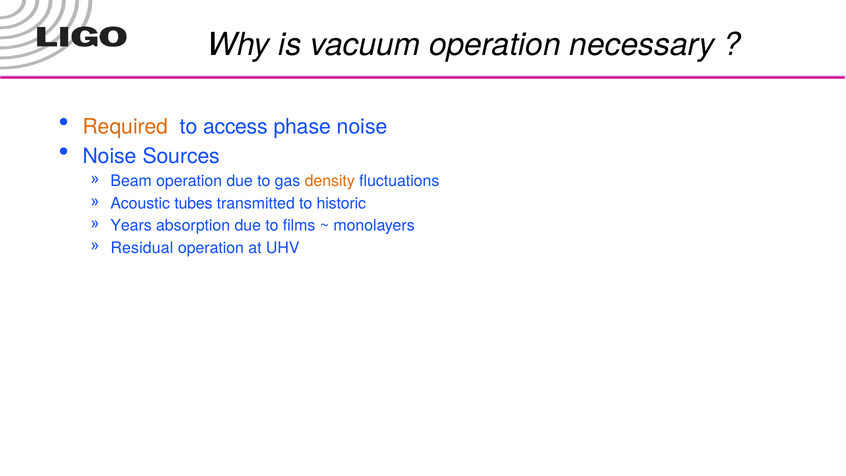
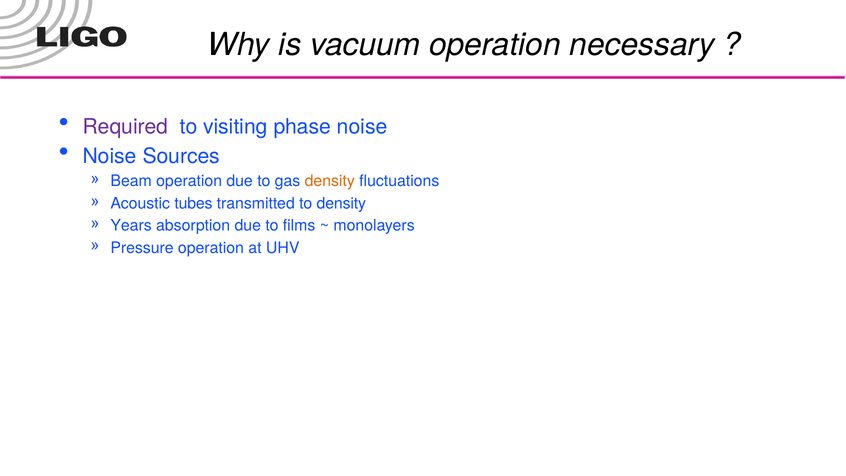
Required colour: orange -> purple
access: access -> visiting
to historic: historic -> density
Residual: Residual -> Pressure
